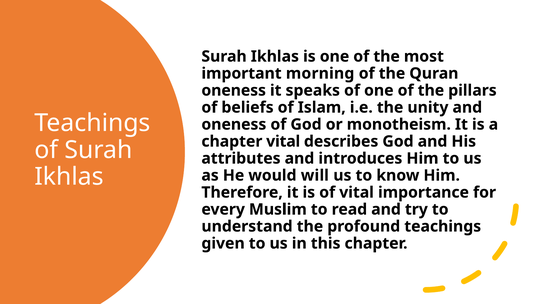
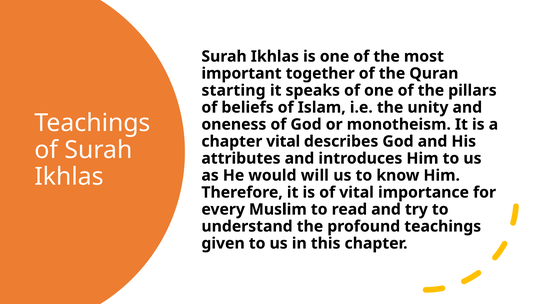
morning: morning -> together
oneness at (234, 91): oneness -> starting
